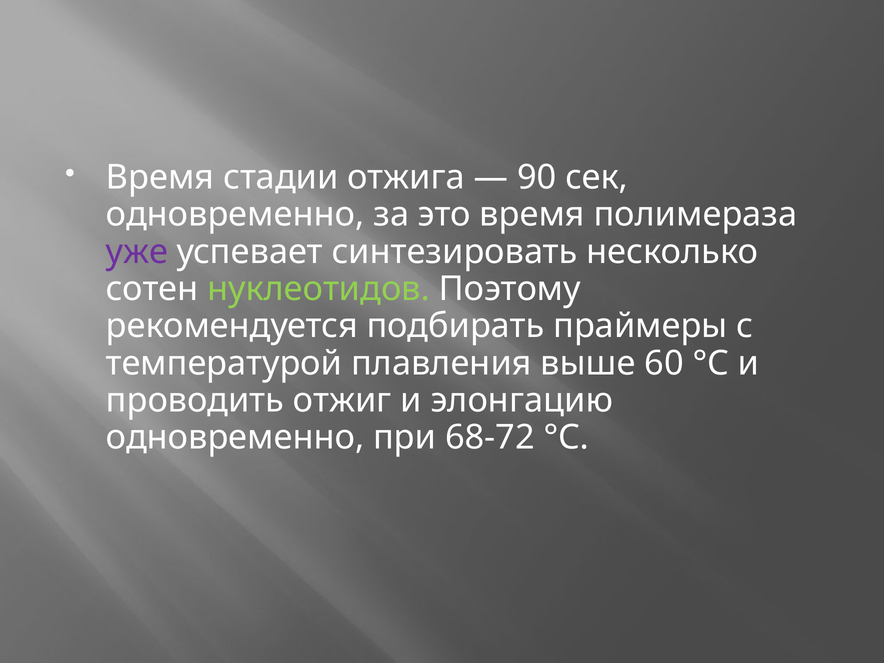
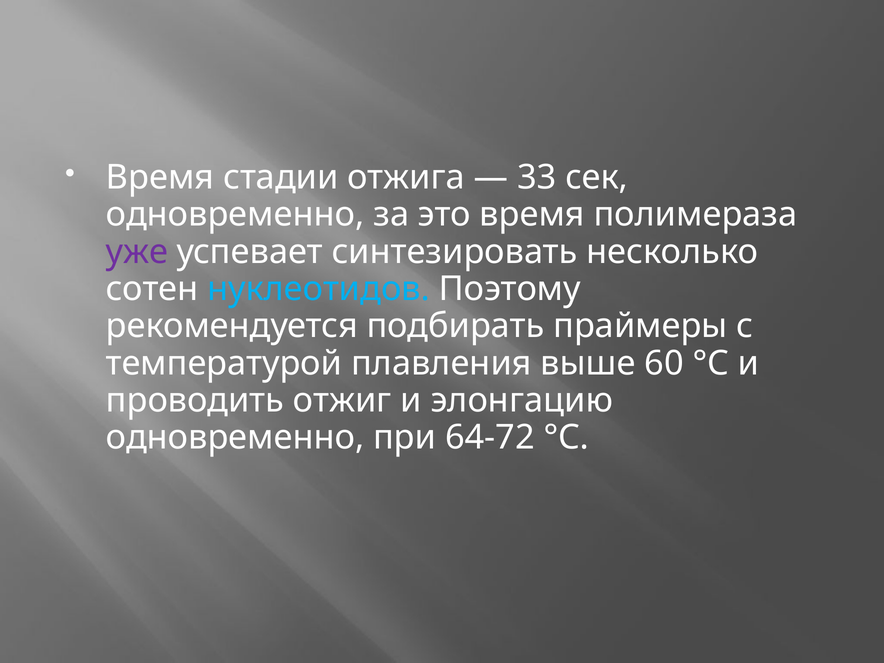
90: 90 -> 33
нуклеотидов colour: light green -> light blue
68-72: 68-72 -> 64-72
